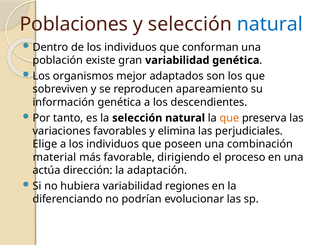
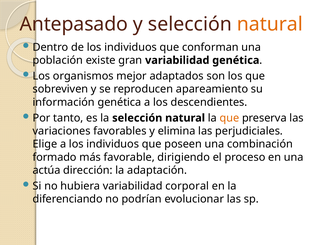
Poblaciones: Poblaciones -> Antepasado
natural at (270, 24) colour: blue -> orange
material: material -> formado
regiones: regiones -> corporal
